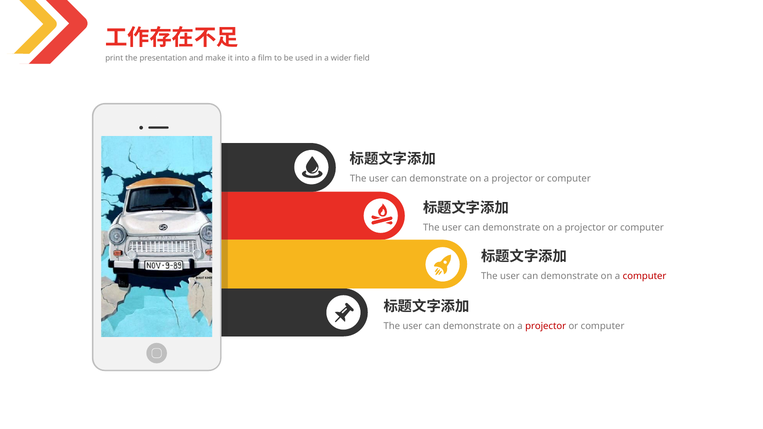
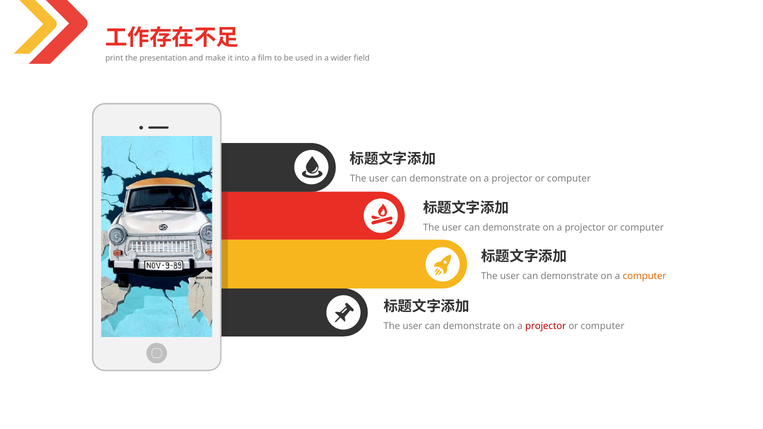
computer at (645, 276) colour: red -> orange
